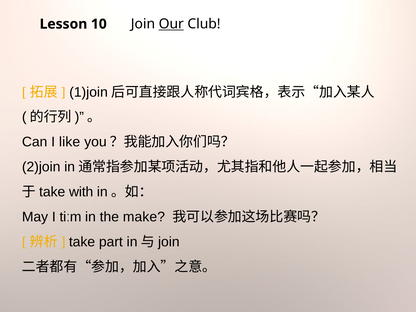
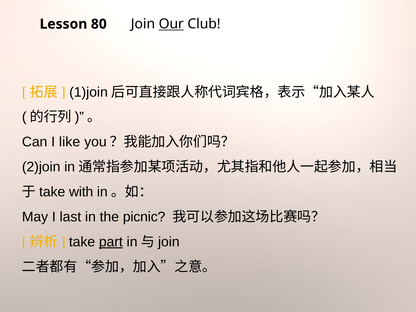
10: 10 -> 80
tiːm: tiːm -> last
make: make -> picnic
part underline: none -> present
